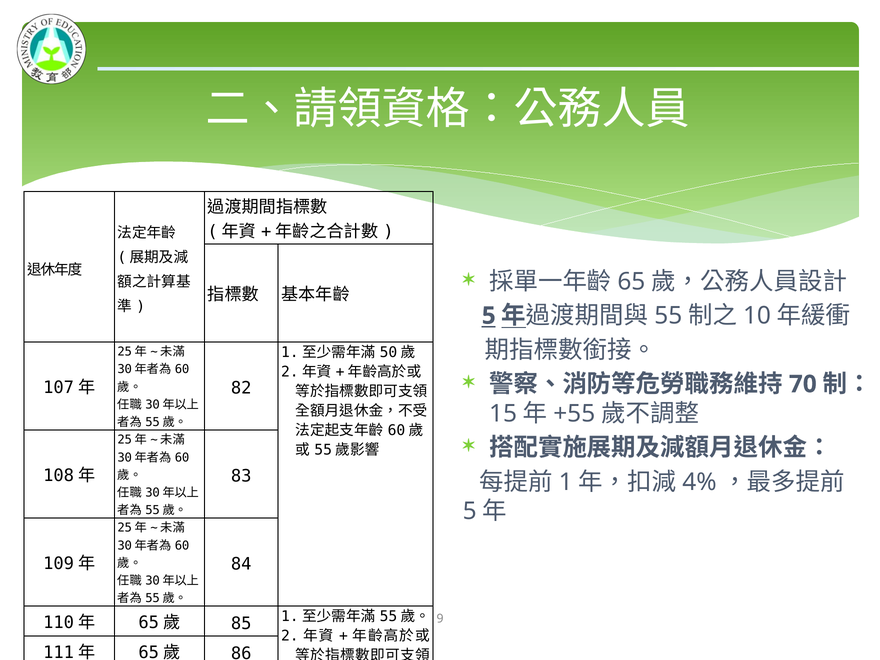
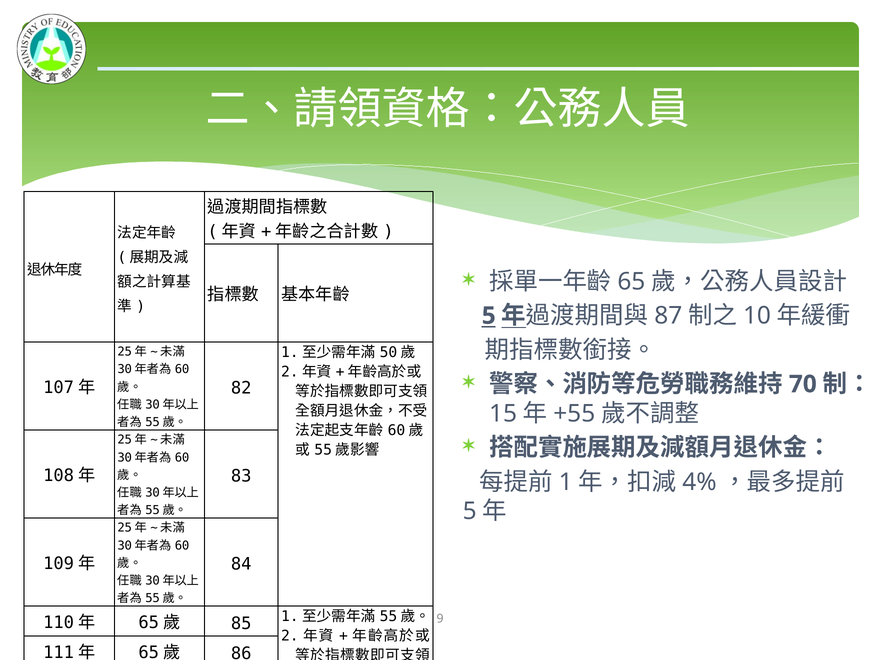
55 at (668, 316): 55 -> 87
